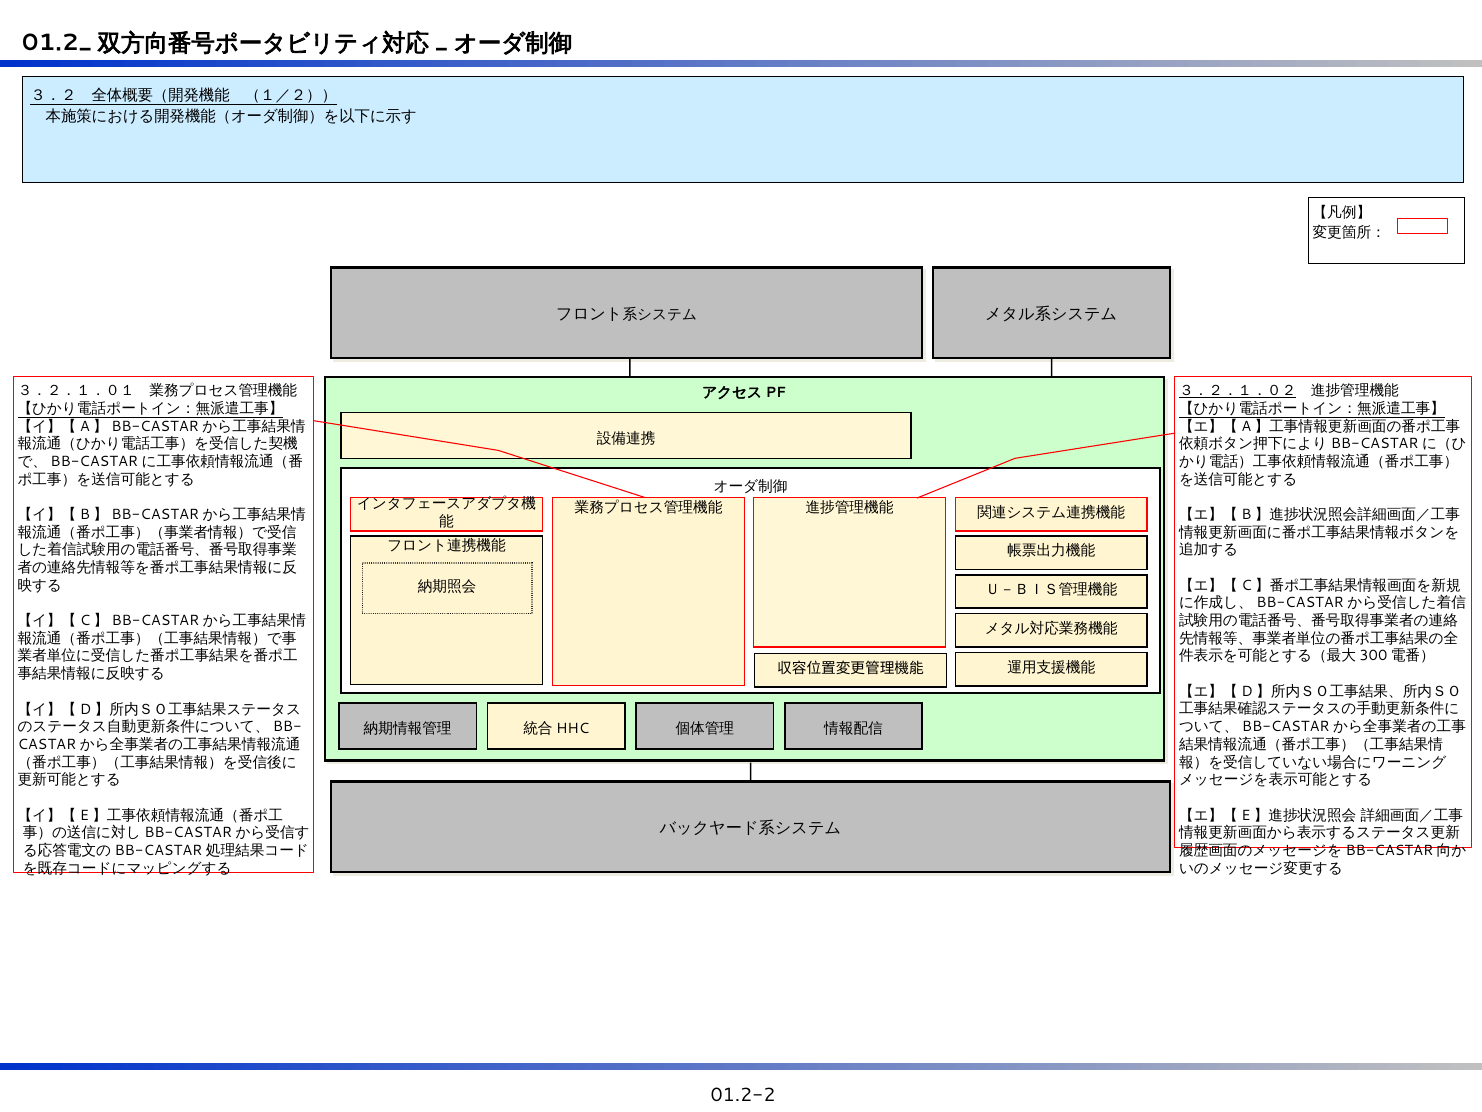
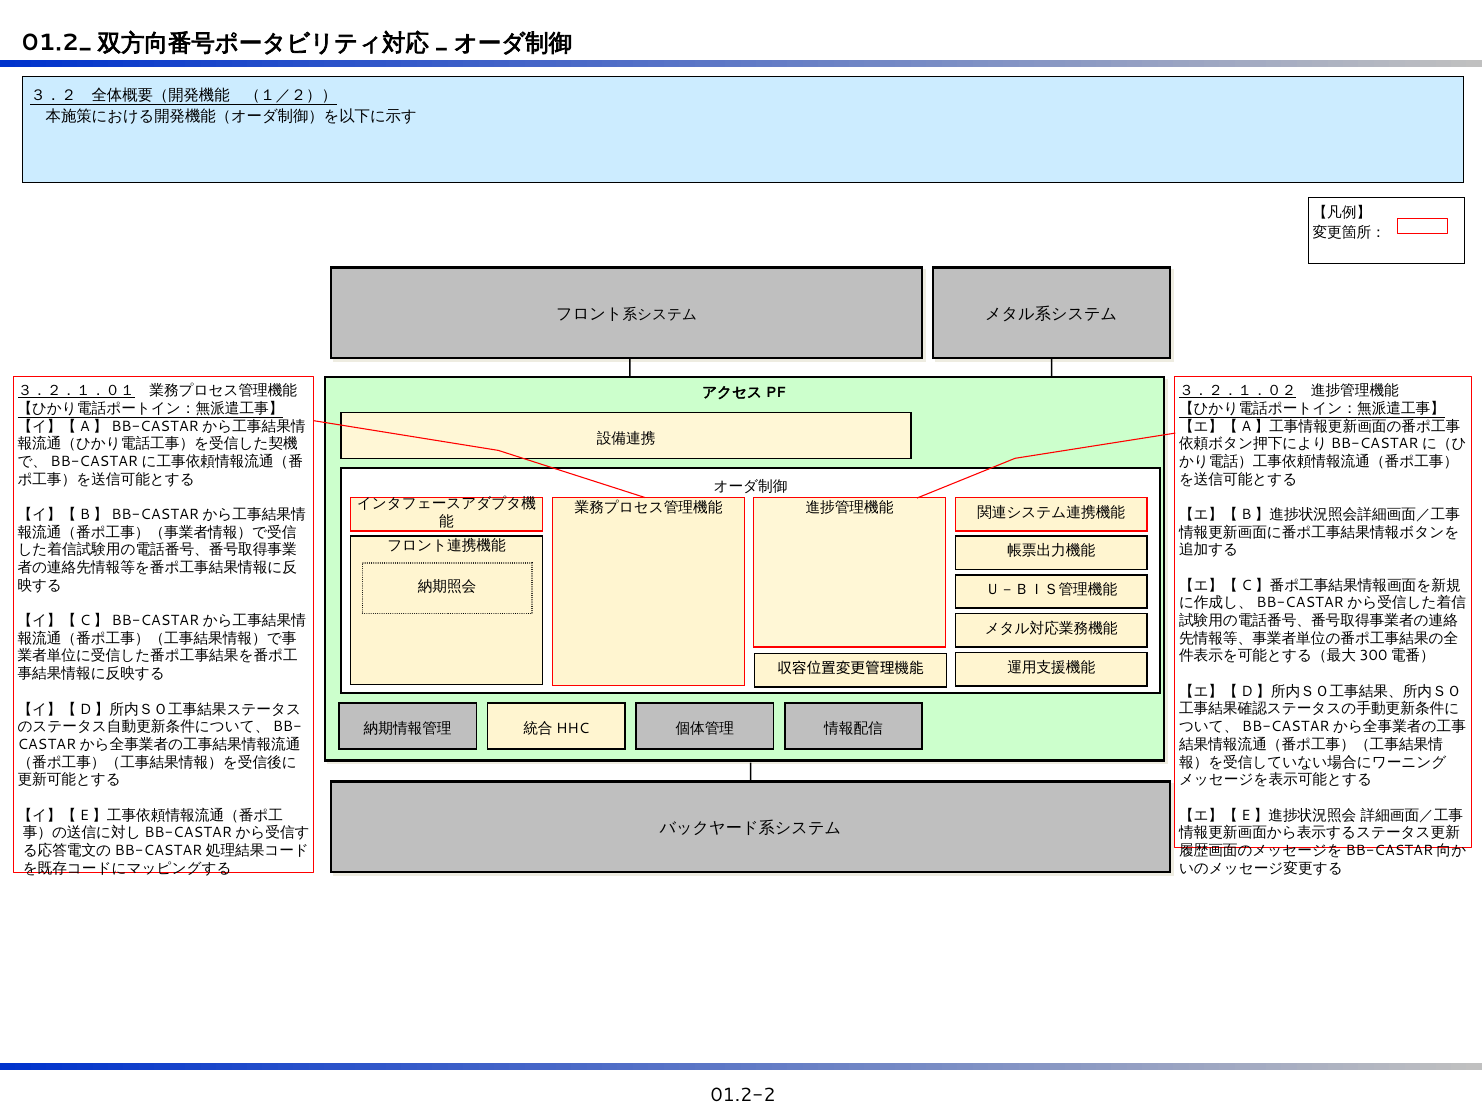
３．２．１．０１ underline: none -> present
